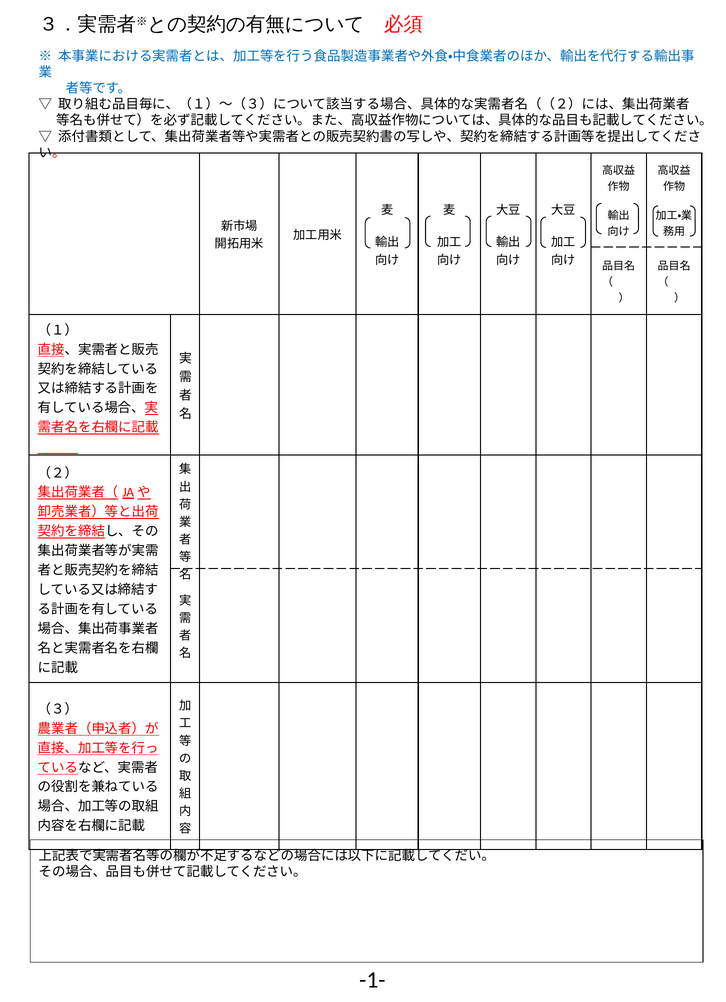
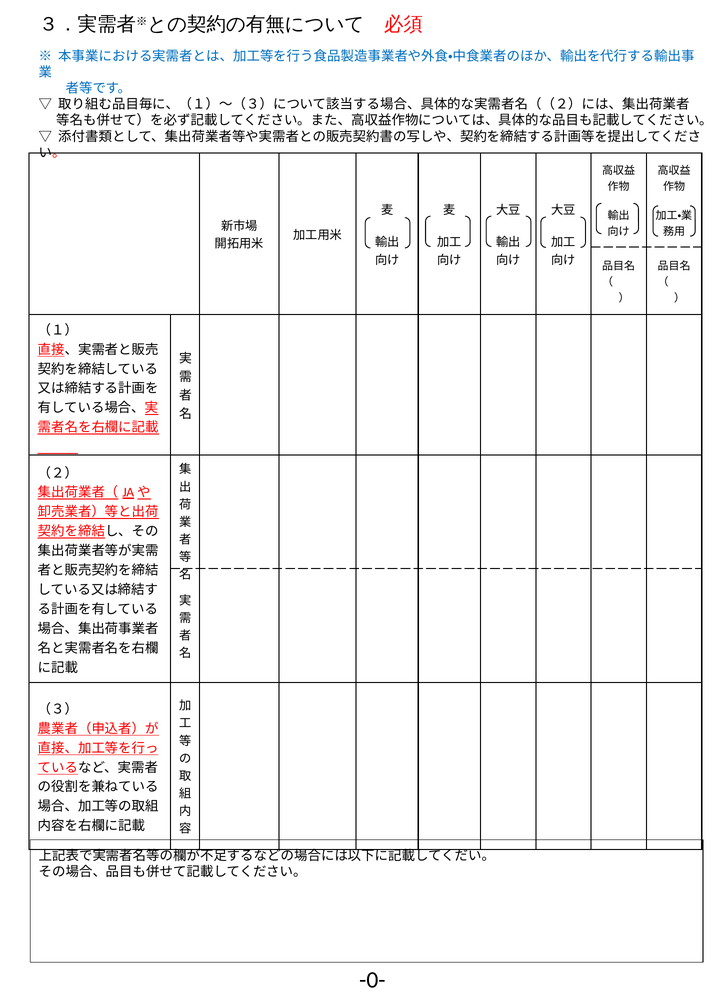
-1-: -1- -> -0-
